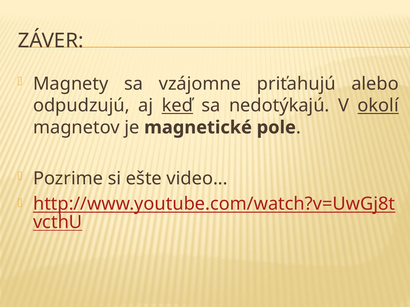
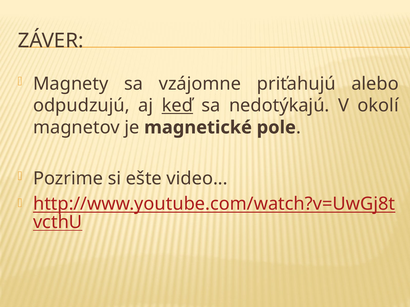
okolí underline: present -> none
